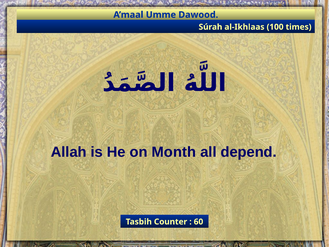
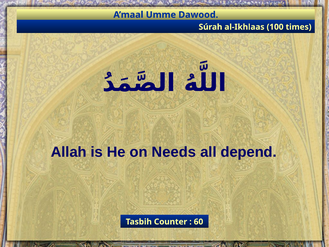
Month: Month -> Needs
